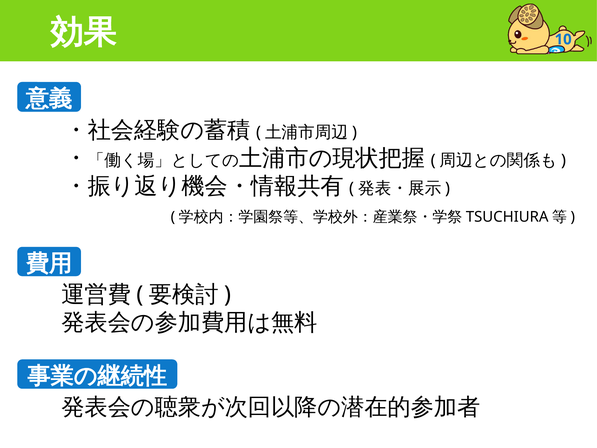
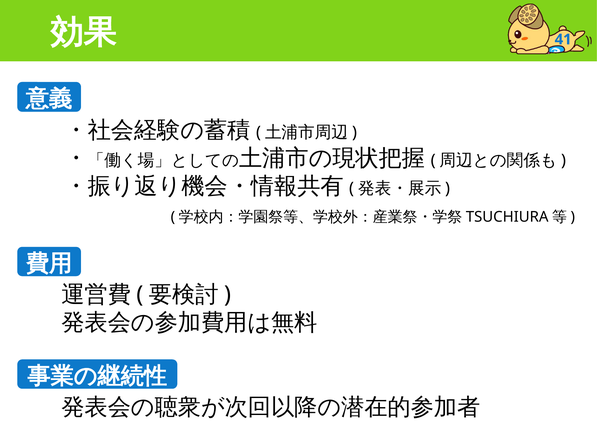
10: 10 -> 41
